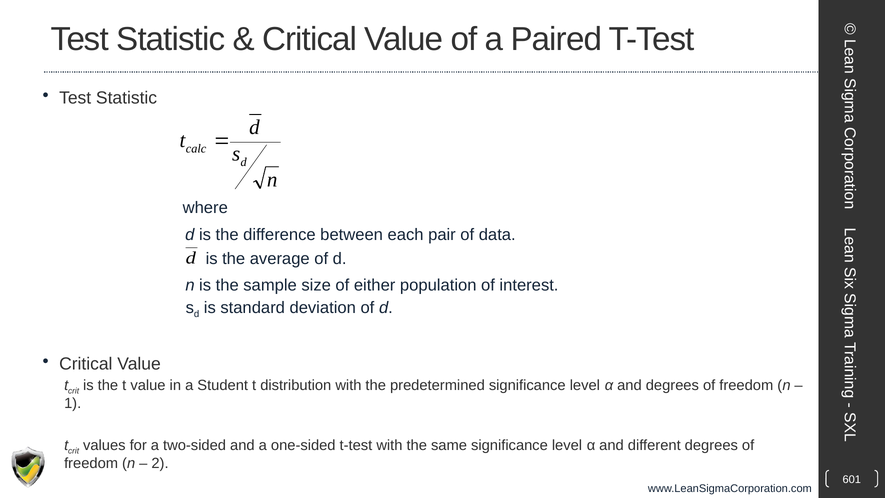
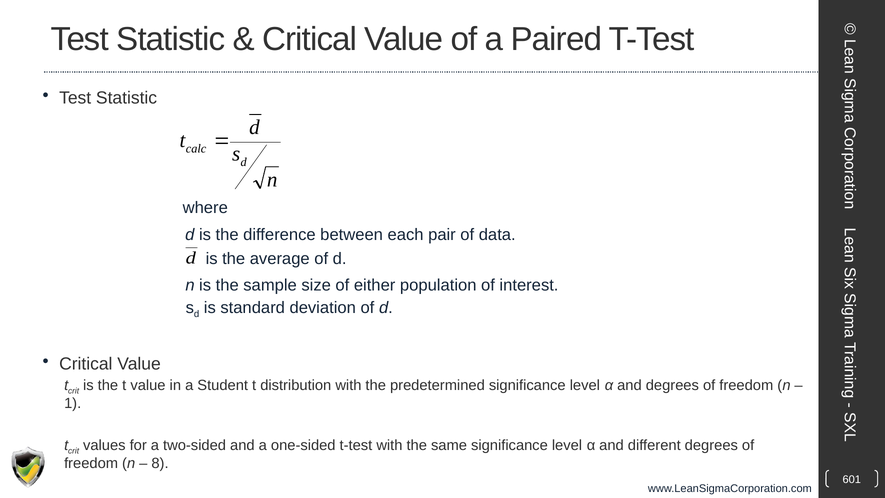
2: 2 -> 8
